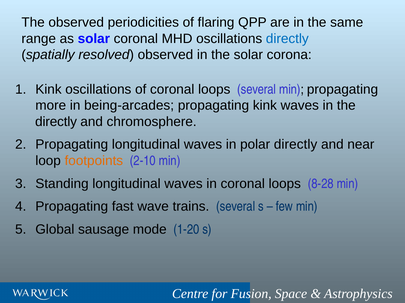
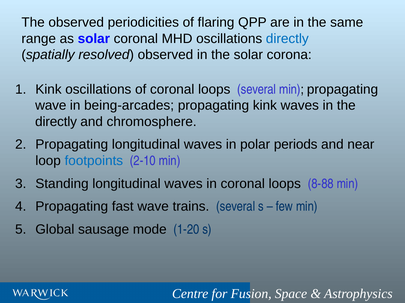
more at (51, 106): more -> wave
polar directly: directly -> periods
footpoints colour: orange -> blue
8-28: 8-28 -> 8-88
